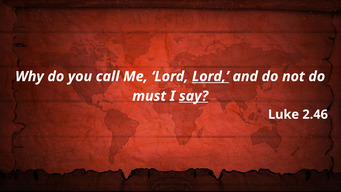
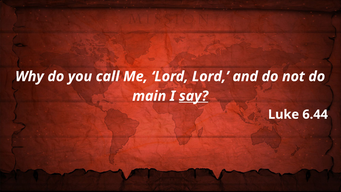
Lord at (210, 76) underline: present -> none
must: must -> main
2.46: 2.46 -> 6.44
